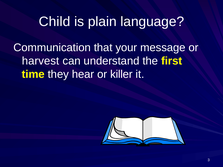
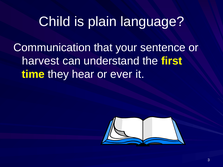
message: message -> sentence
killer: killer -> ever
